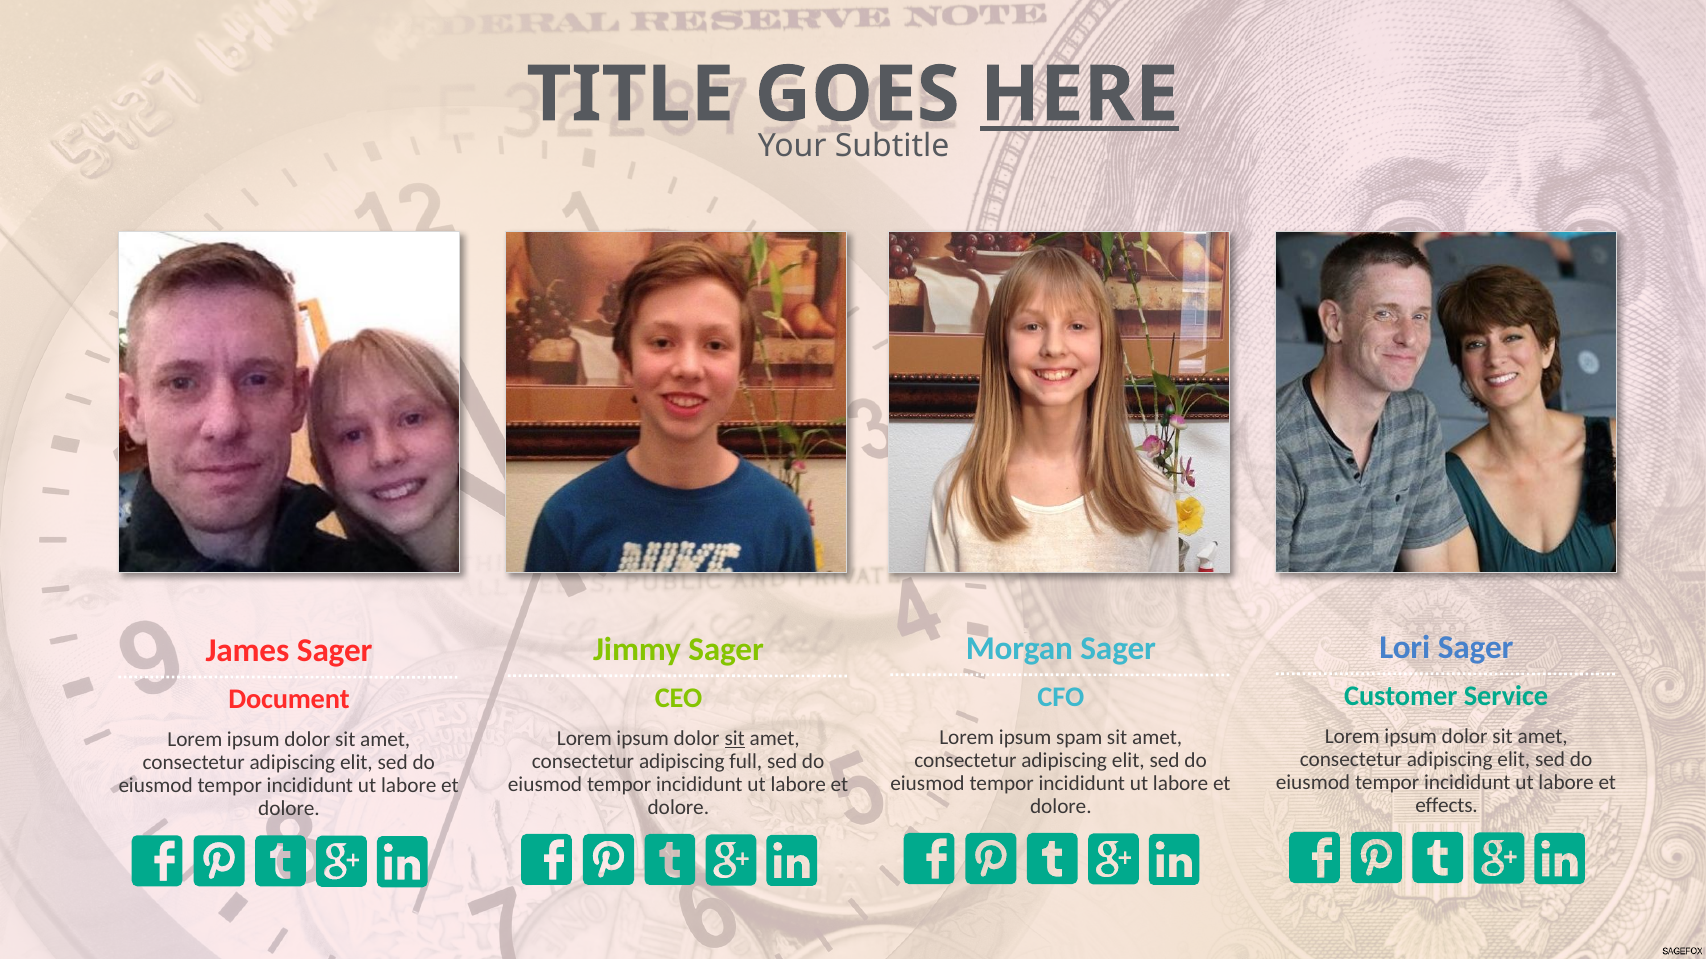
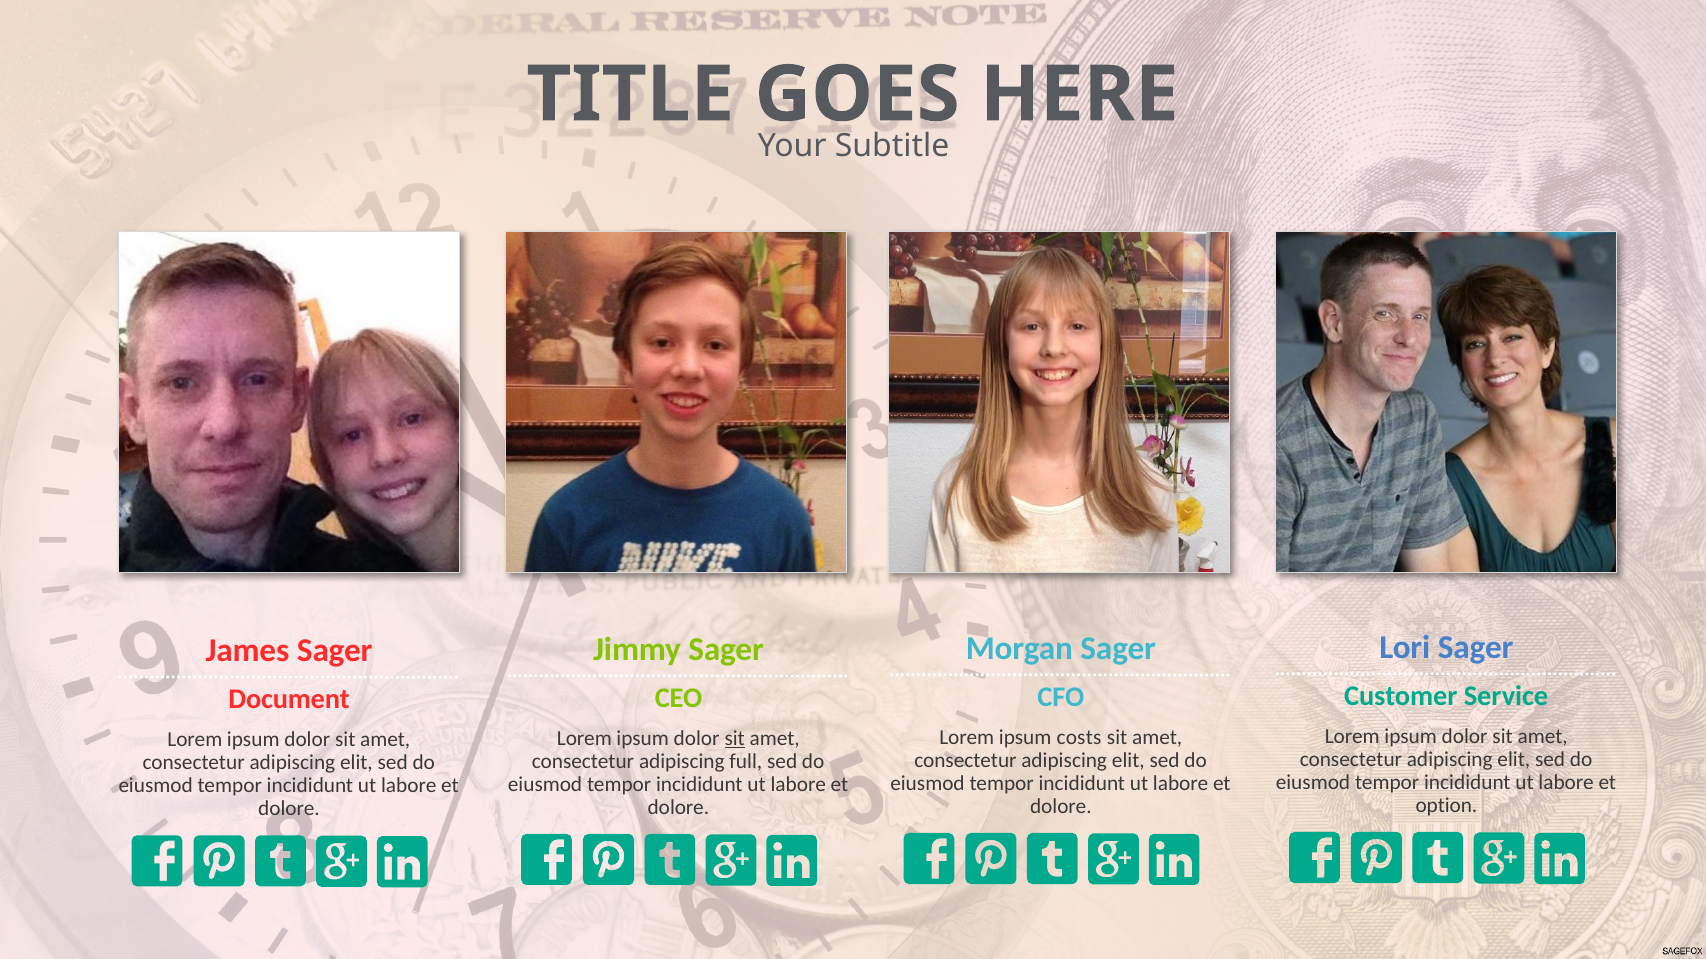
HERE underline: present -> none
spam: spam -> costs
effects: effects -> option
